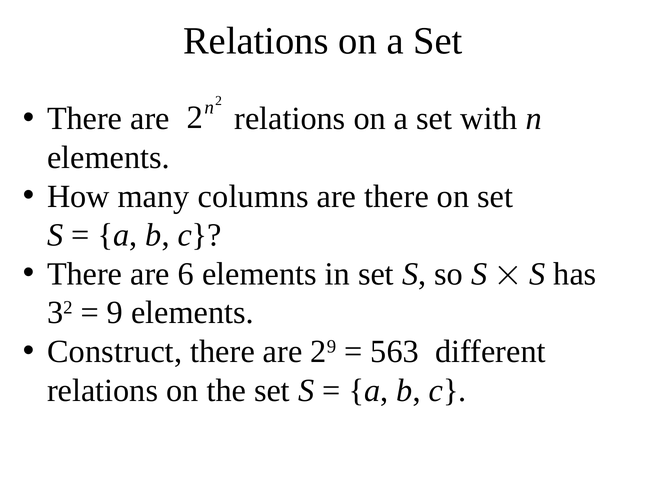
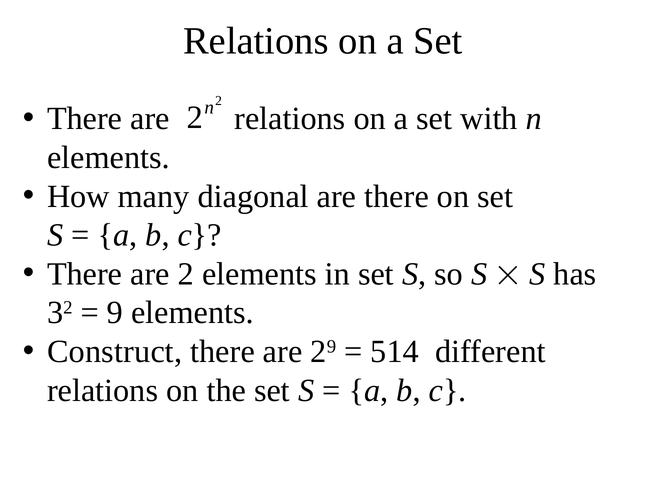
columns: columns -> diagonal
are 6: 6 -> 2
563: 563 -> 514
